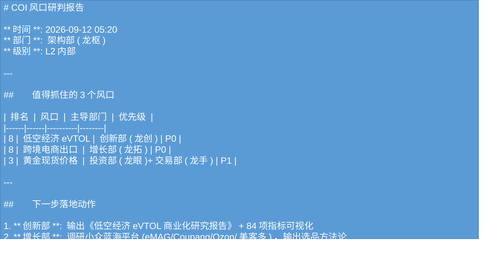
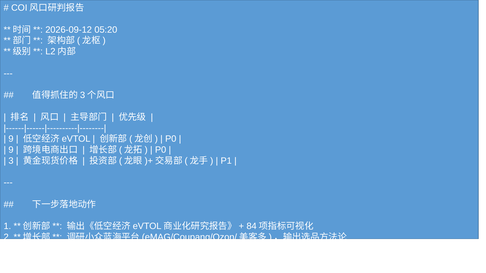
8 at (11, 139): 8 -> 9
8 at (11, 150): 8 -> 9
